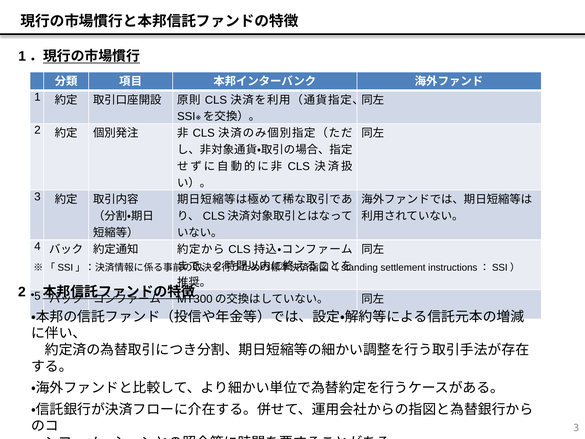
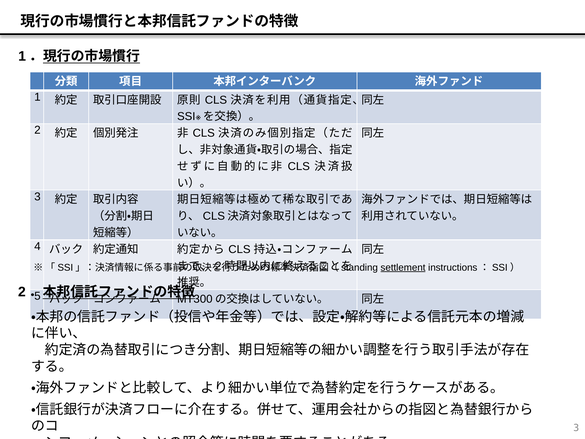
settlement underline: none -> present
